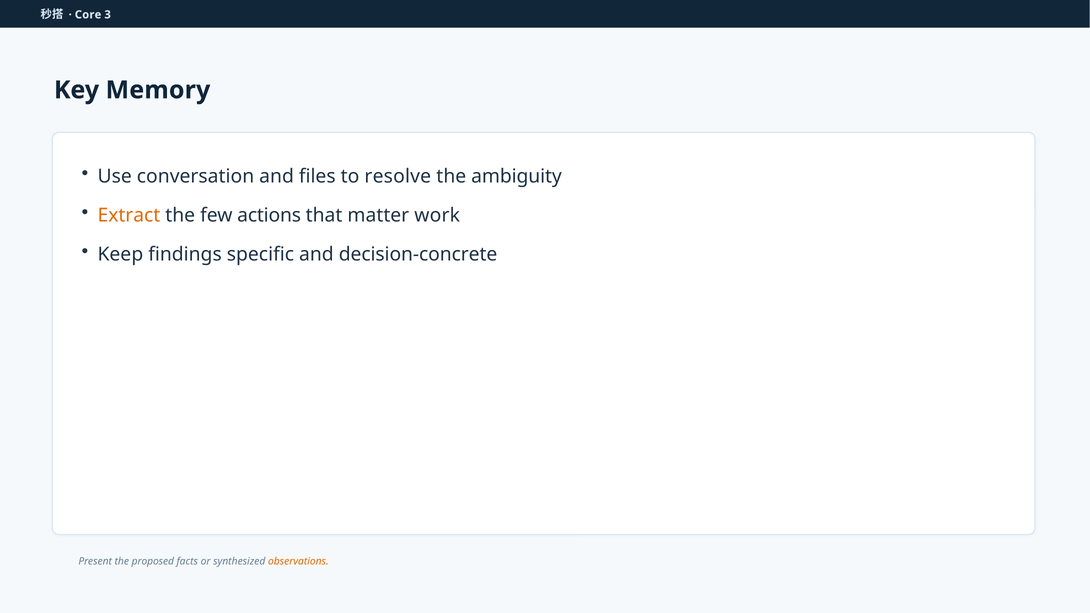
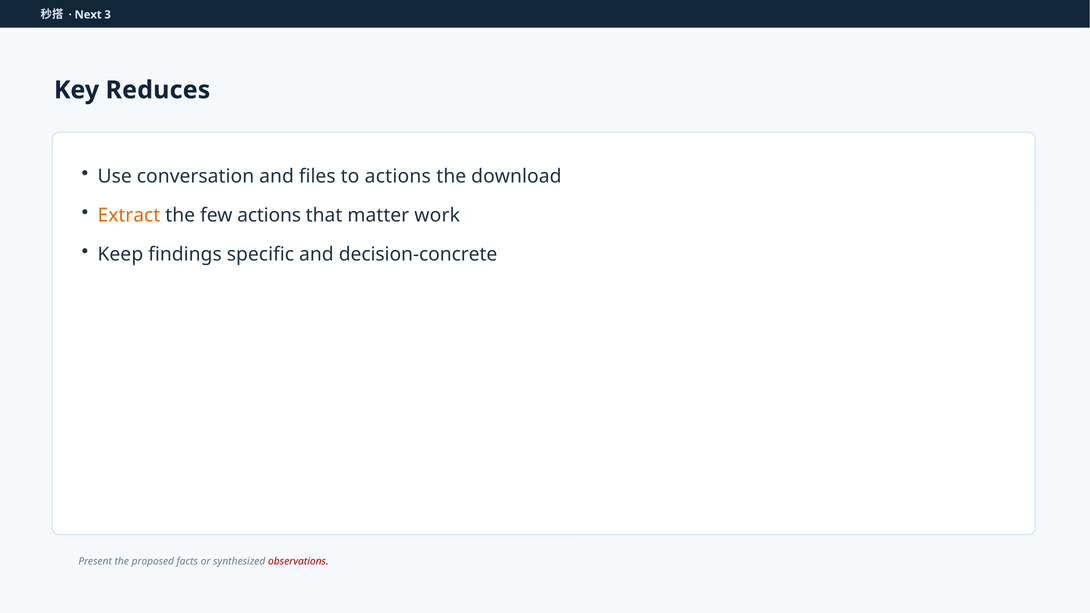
Core: Core -> Next
Memory: Memory -> Reduces
to resolve: resolve -> actions
ambiguity: ambiguity -> download
observations colour: orange -> red
